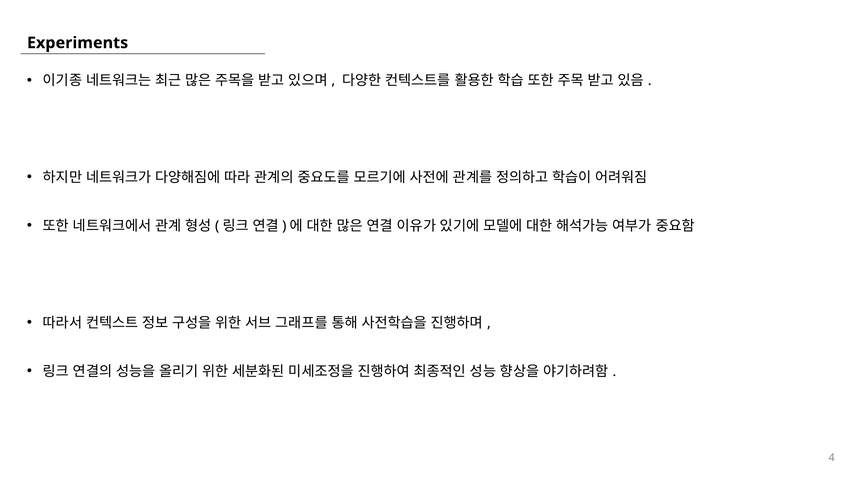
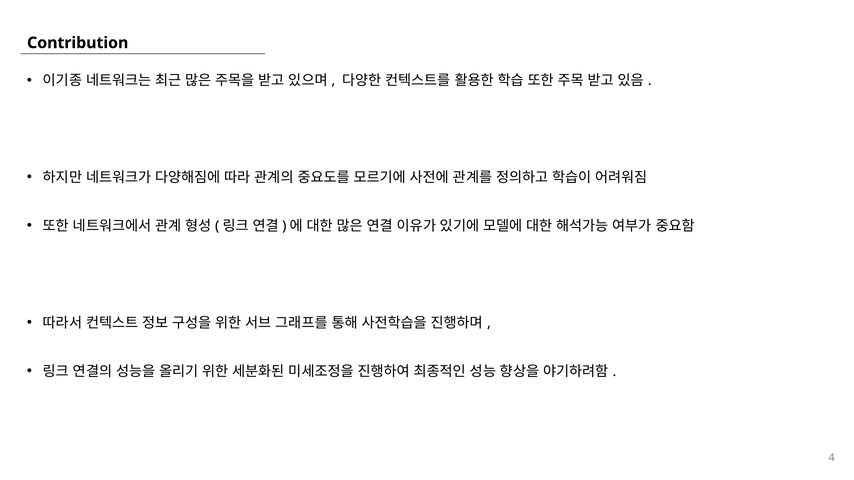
Experiments: Experiments -> Contribution
